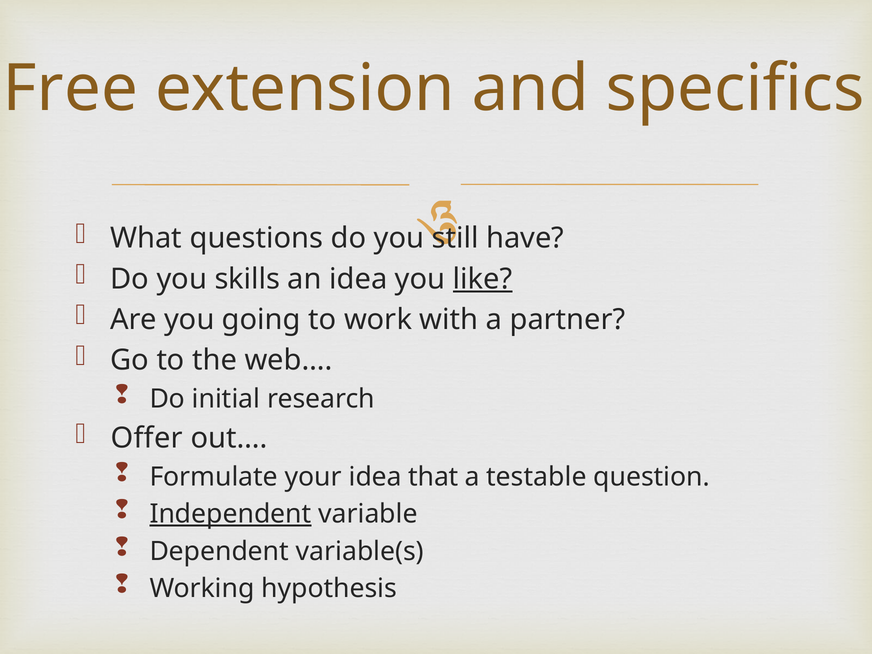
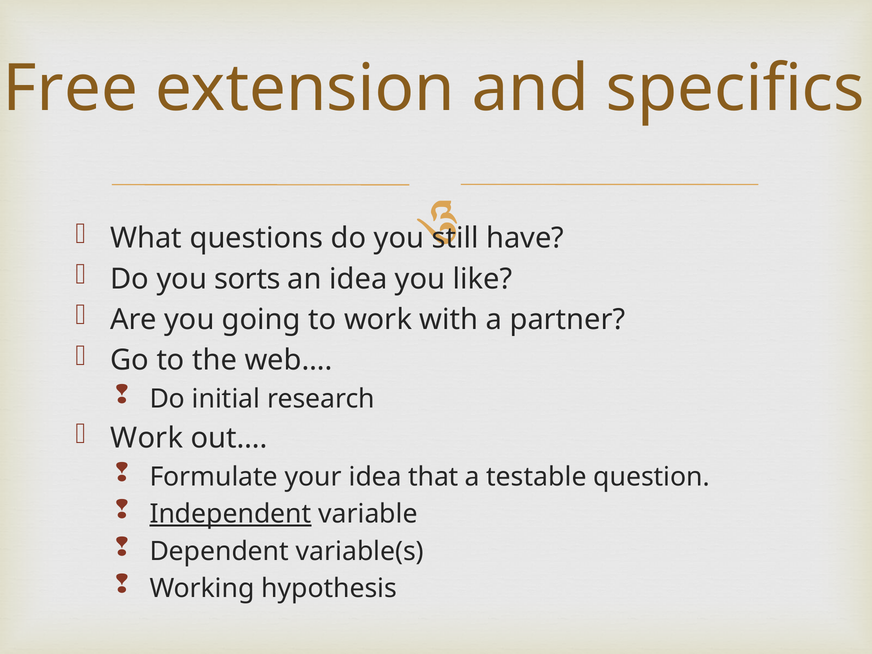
skills: skills -> sorts
like underline: present -> none
Offer at (147, 438): Offer -> Work
